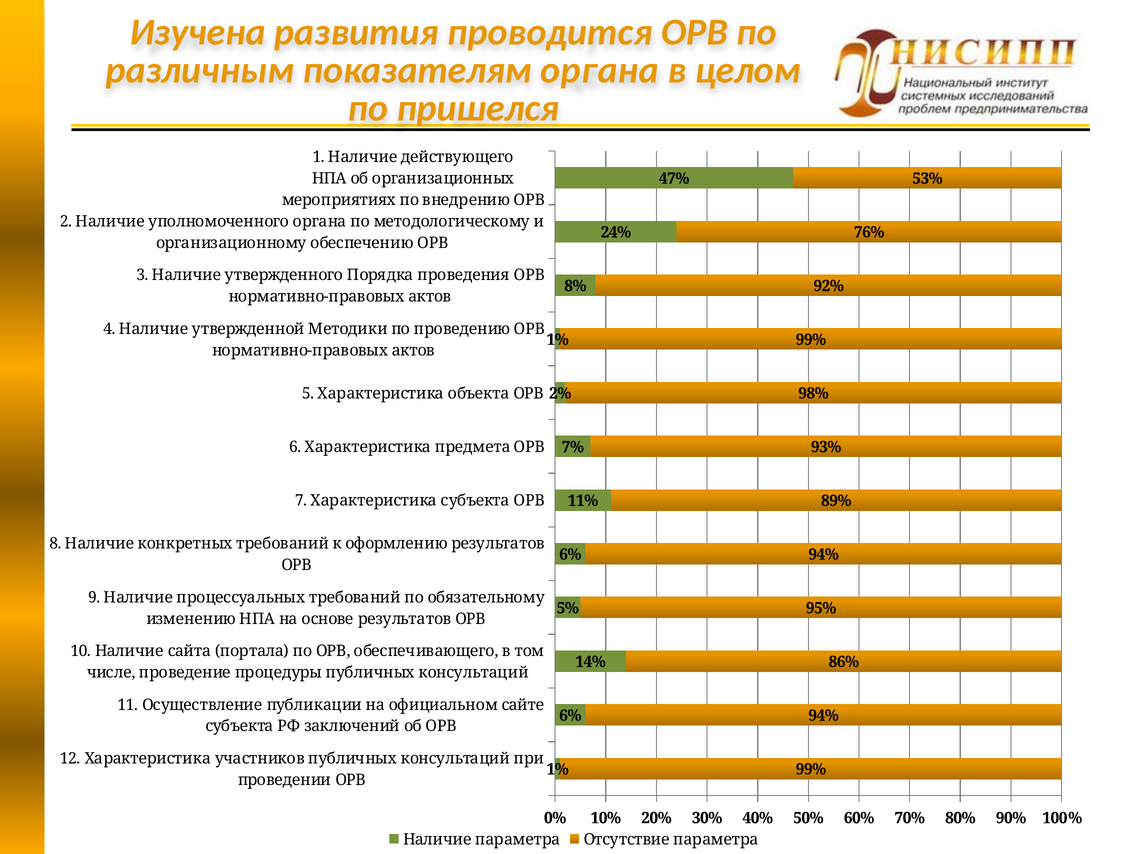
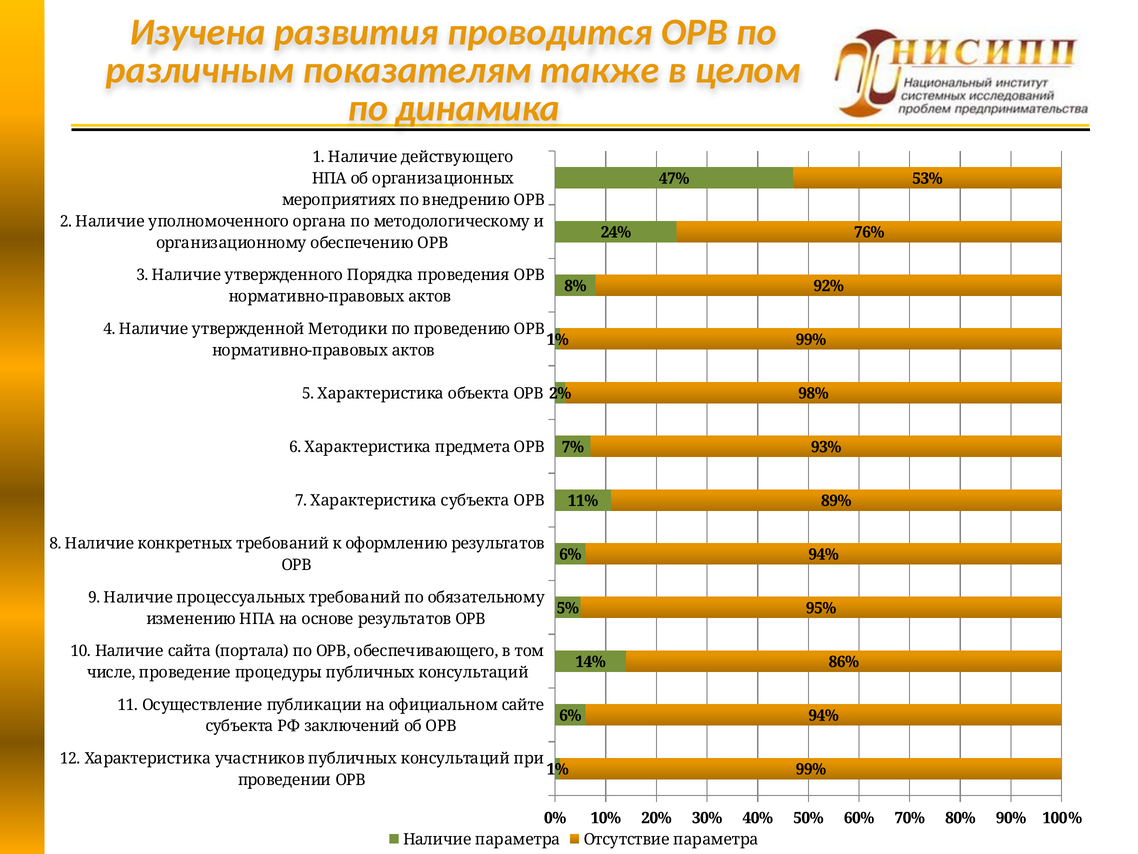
показателям органа: органа -> также
пришелся: пришелся -> динамика
